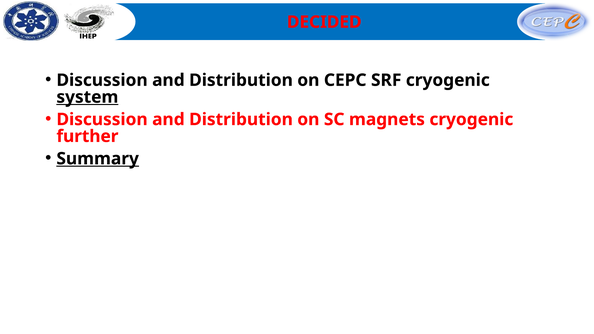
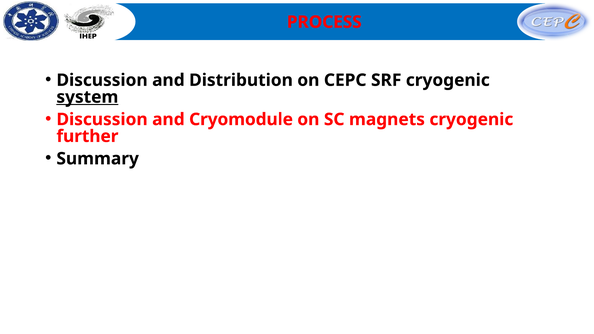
DECIDED: DECIDED -> PROCESS
Distribution at (241, 119): Distribution -> Cryomodule
Summary underline: present -> none
